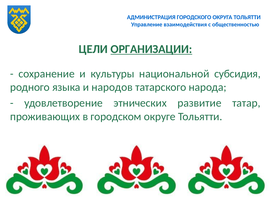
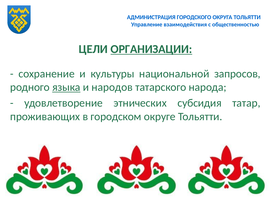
субсидия: субсидия -> запросов
языка underline: none -> present
развитие: развитие -> субсидия
